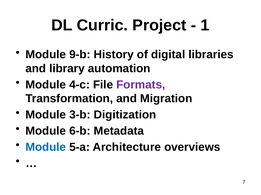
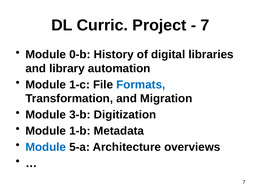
1 at (205, 25): 1 -> 7
9-b: 9-b -> 0-b
4-c: 4-c -> 1-c
Formats colour: purple -> blue
6-b: 6-b -> 1-b
